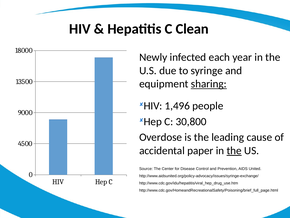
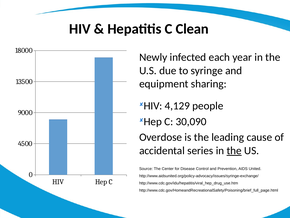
sharing underline: present -> none
1,496: 1,496 -> 4,129
30,800: 30,800 -> 30,090
paper: paper -> series
